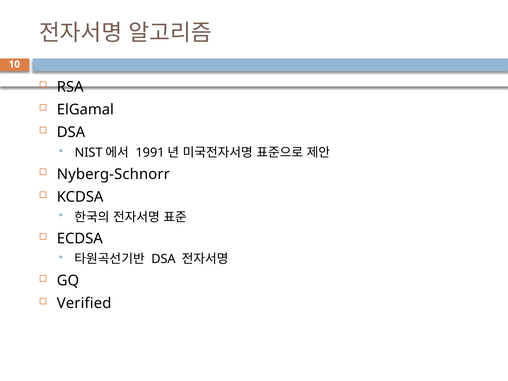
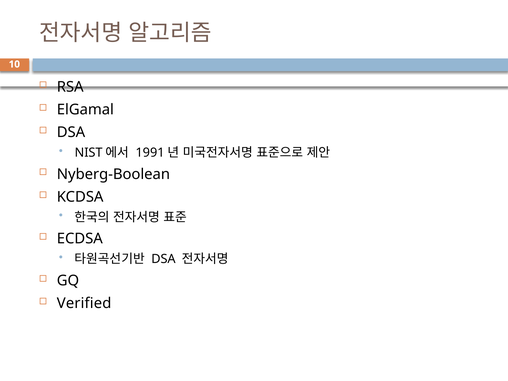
Nyberg-Schnorr: Nyberg-Schnorr -> Nyberg-Boolean
